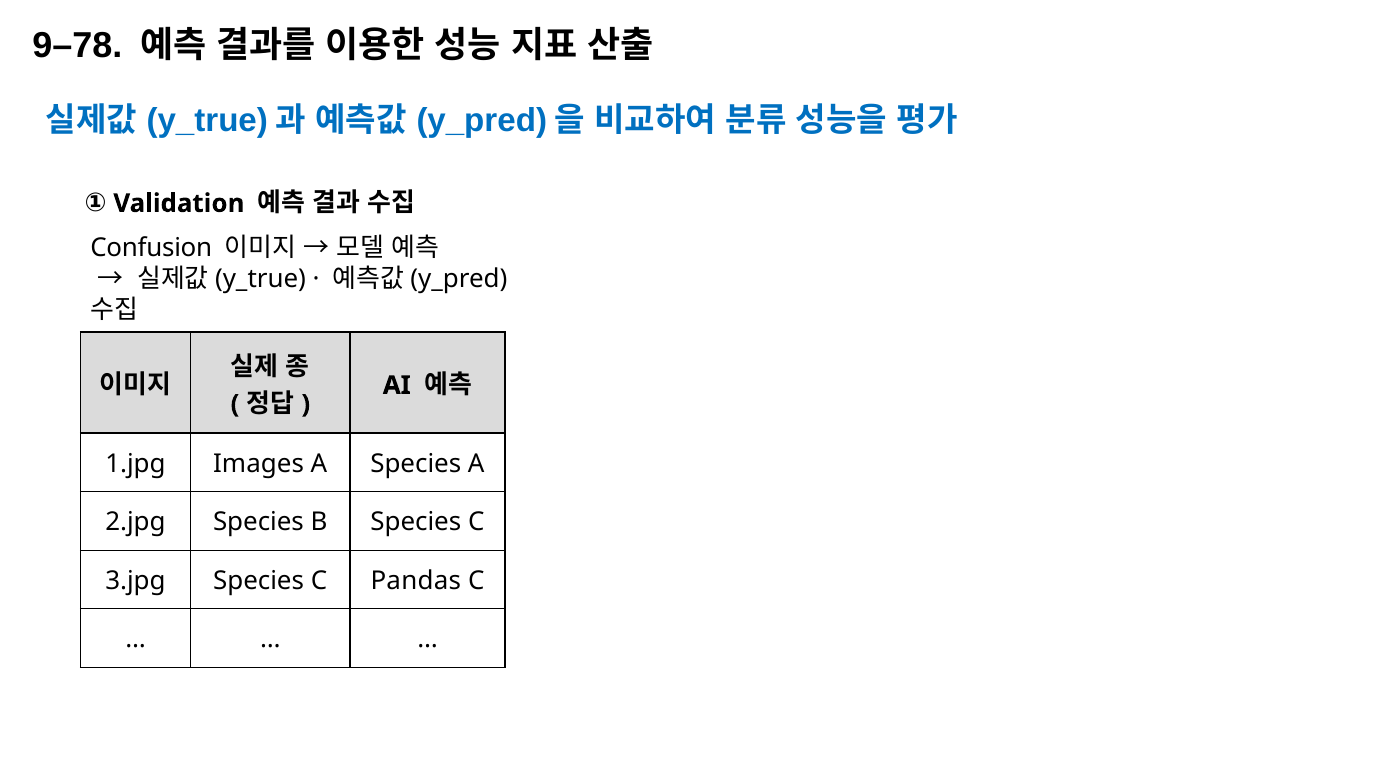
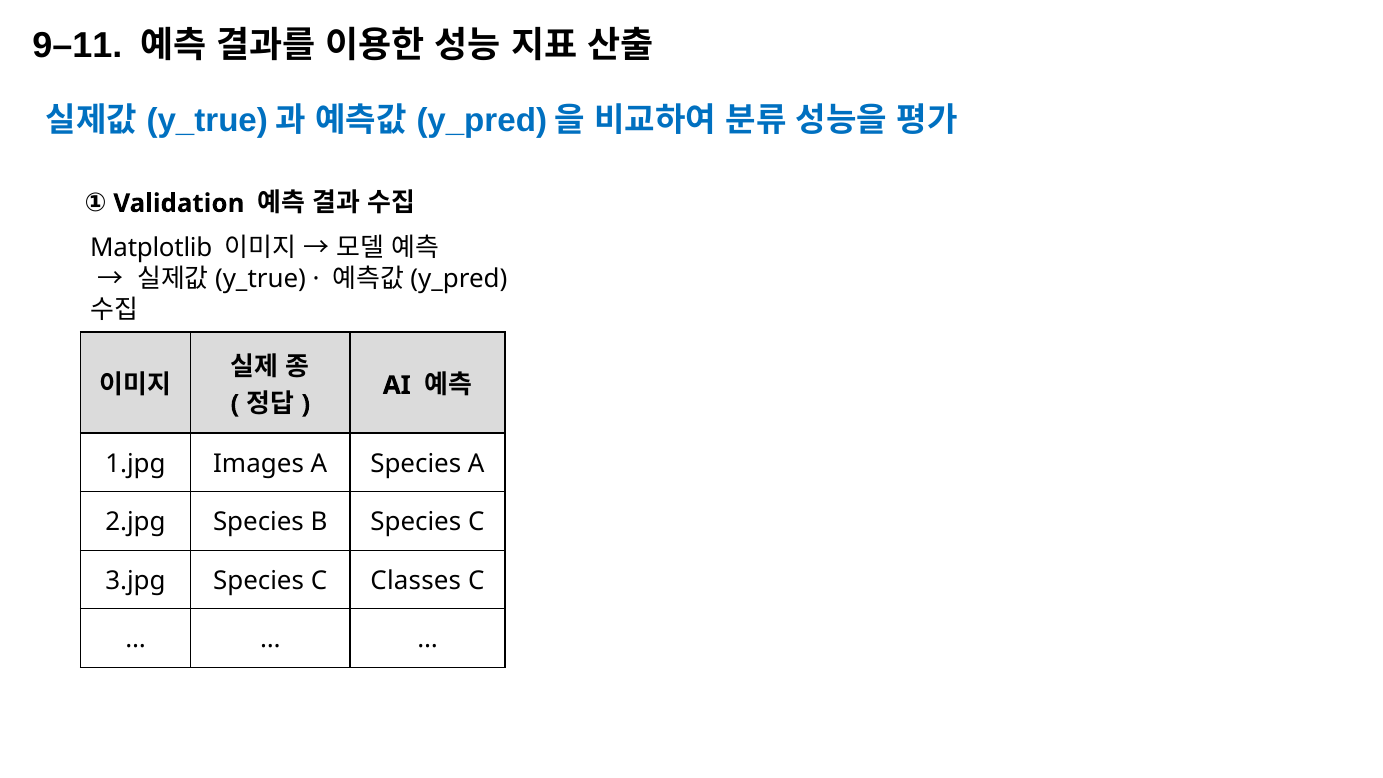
9–78: 9–78 -> 9–11
Confusion: Confusion -> Matplotlib
Pandas: Pandas -> Classes
